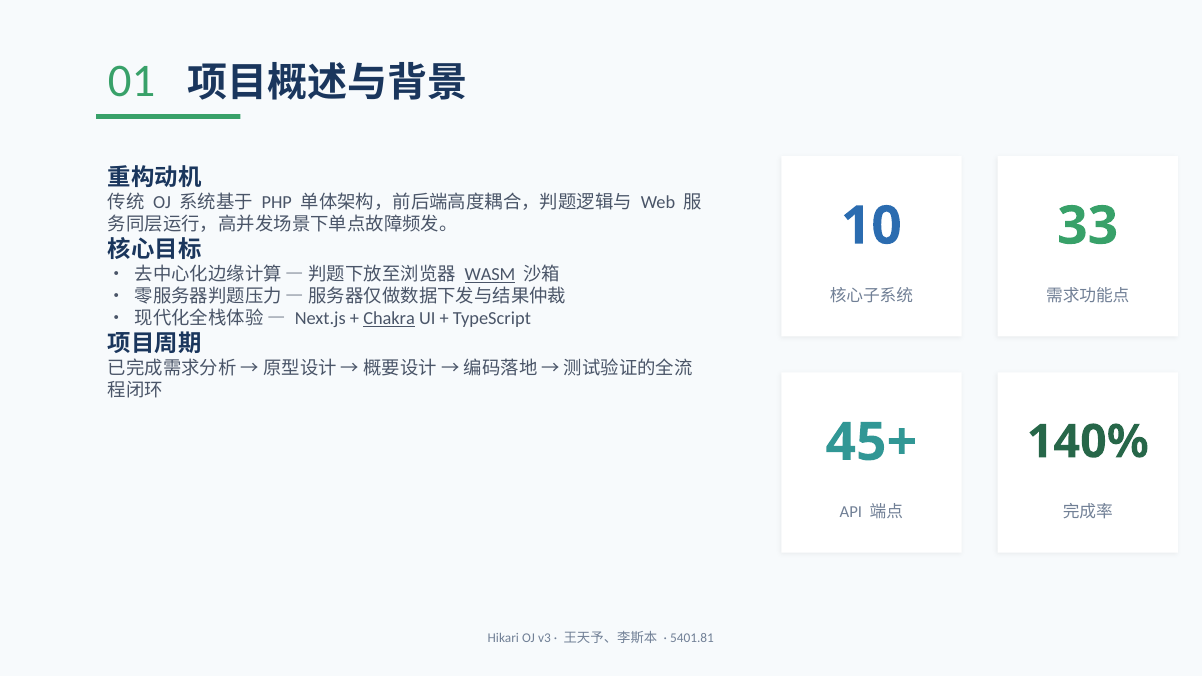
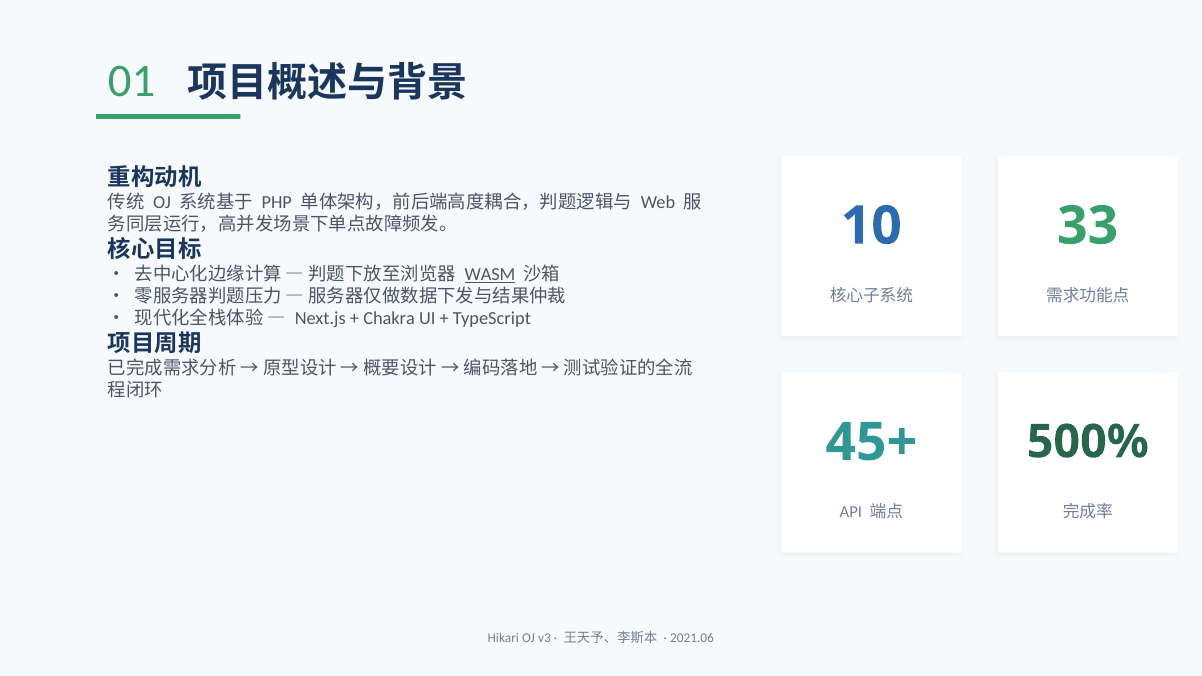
Chakra underline: present -> none
140%: 140% -> 500%
5401.81: 5401.81 -> 2021.06
